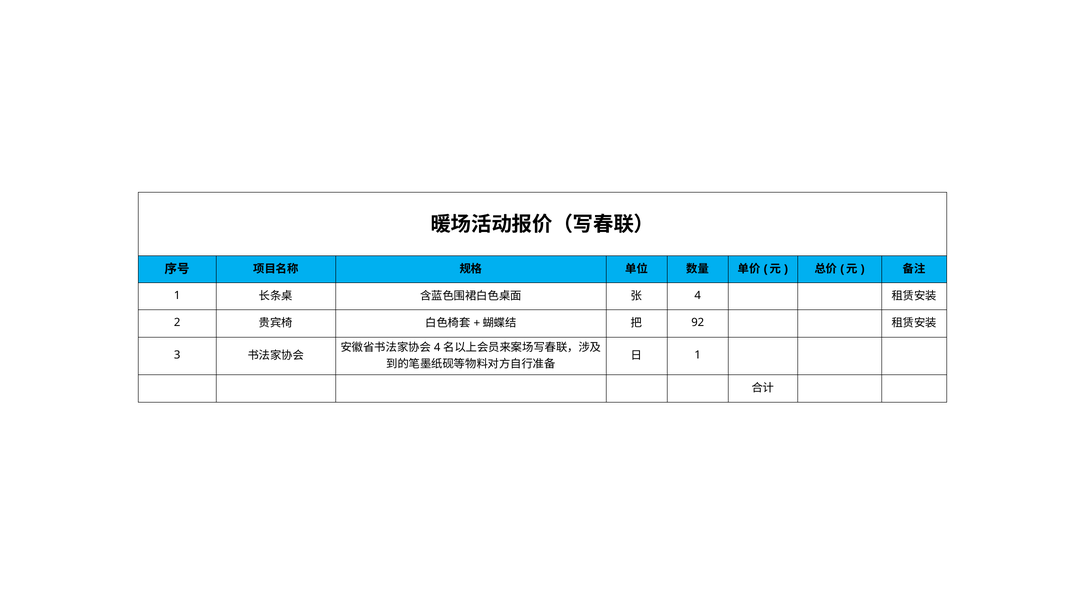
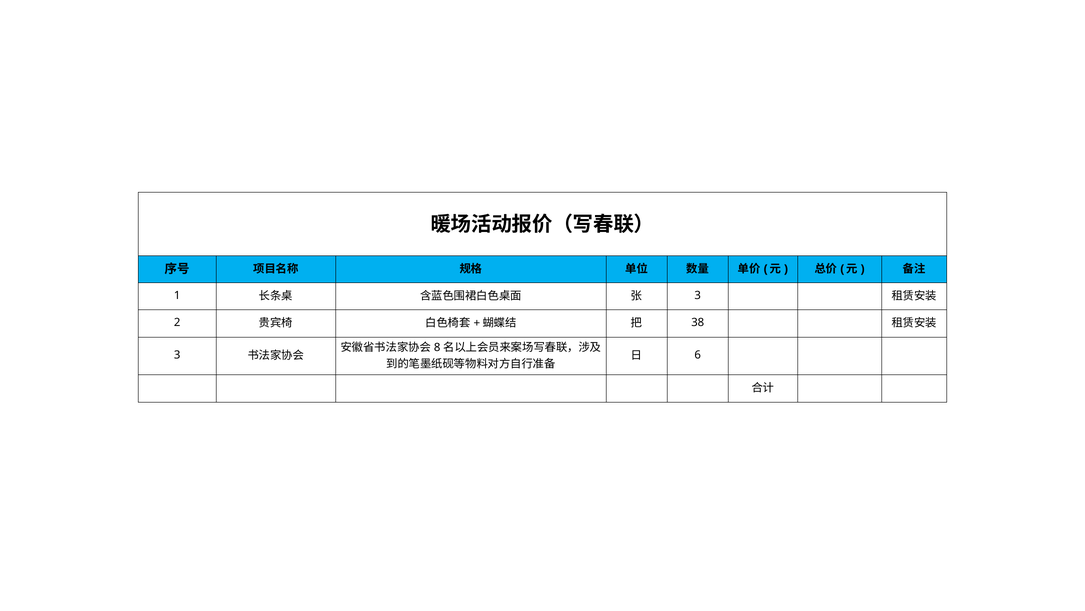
4 at (698, 295): 4 -> 3
92: 92 -> 38
4 at (437, 347): 4 -> 8
1 at (698, 355): 1 -> 6
